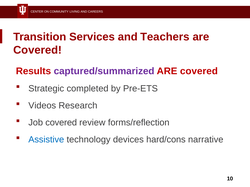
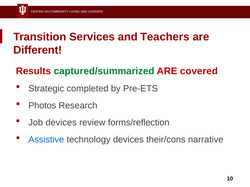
Covered at (38, 50): Covered -> Different
captured/summarized colour: purple -> green
Videos: Videos -> Photos
Job covered: covered -> devices
hard/cons: hard/cons -> their/cons
